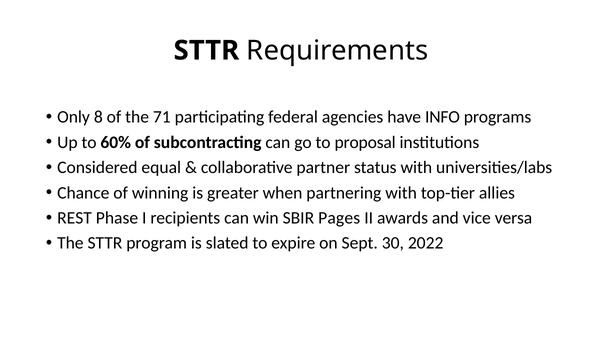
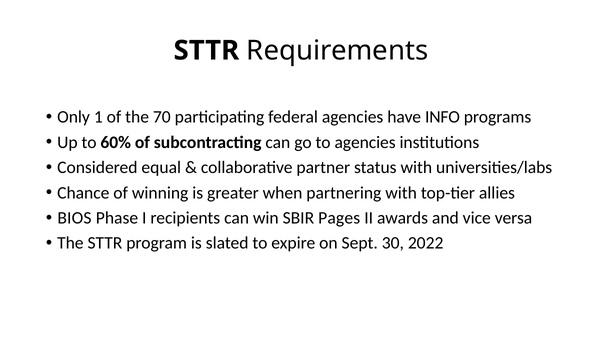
8: 8 -> 1
71: 71 -> 70
to proposal: proposal -> agencies
REST: REST -> BIOS
